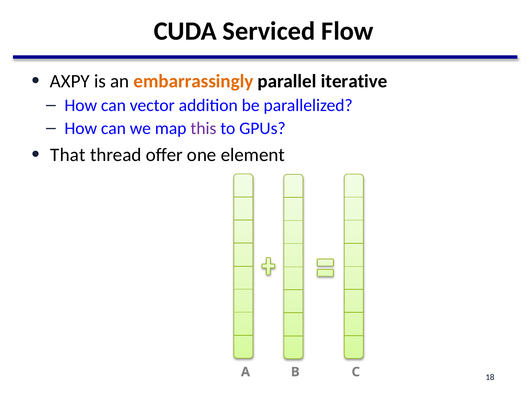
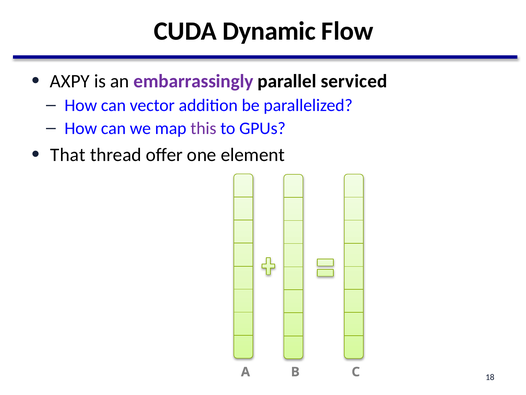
Serviced: Serviced -> Dynamic
embarrassingly colour: orange -> purple
iterative: iterative -> serviced
